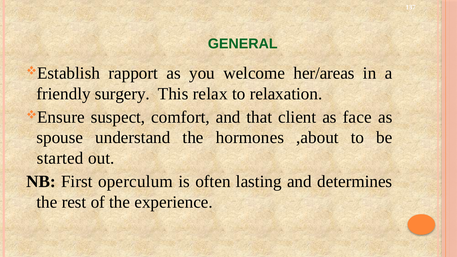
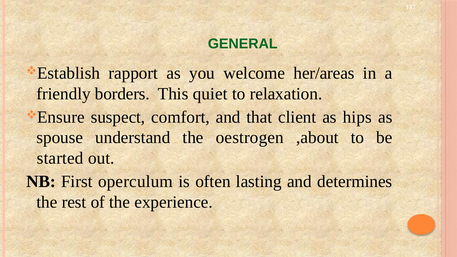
surgery: surgery -> borders
relax: relax -> quiet
face: face -> hips
hormones: hormones -> oestrogen
